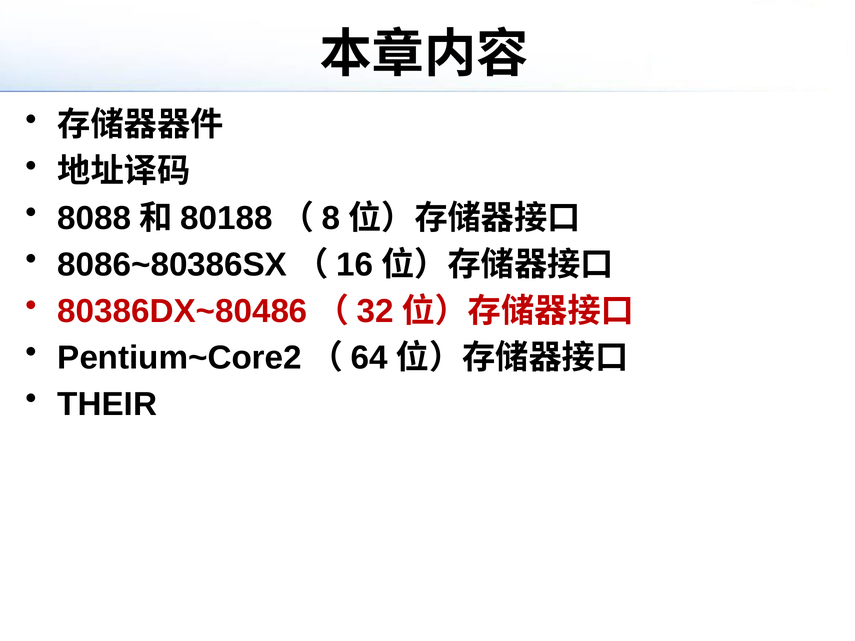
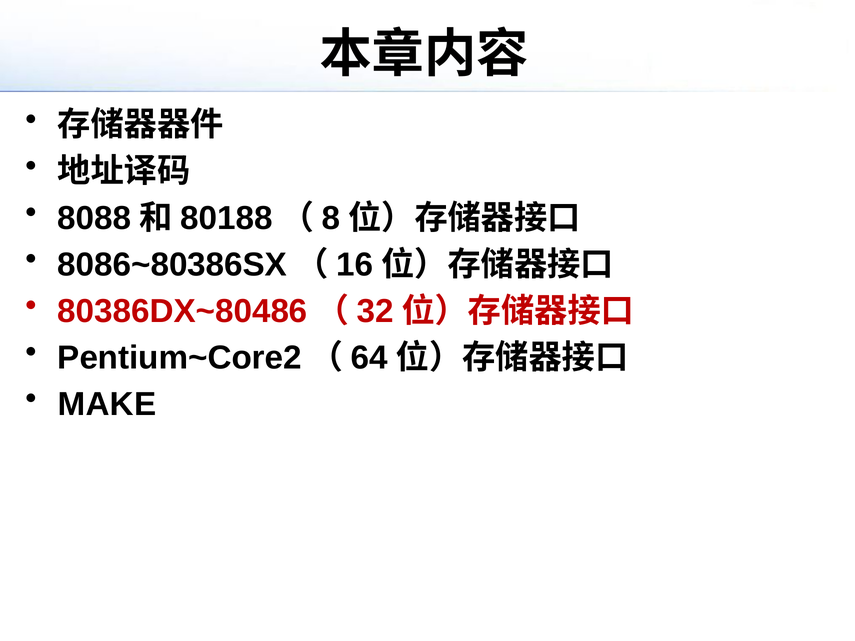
THEIR: THEIR -> MAKE
